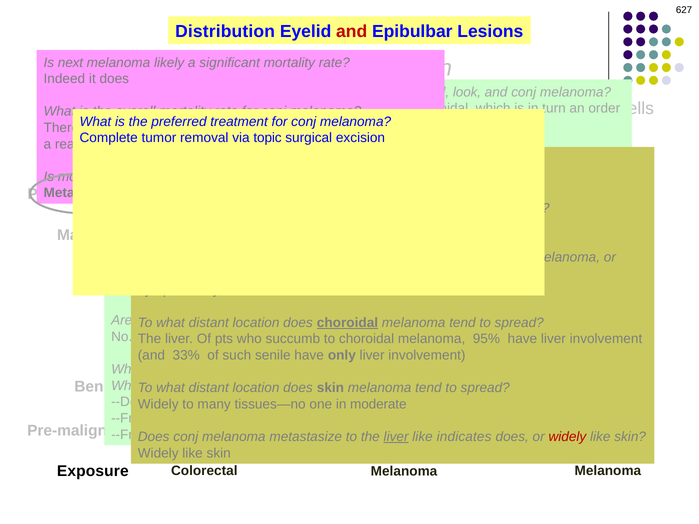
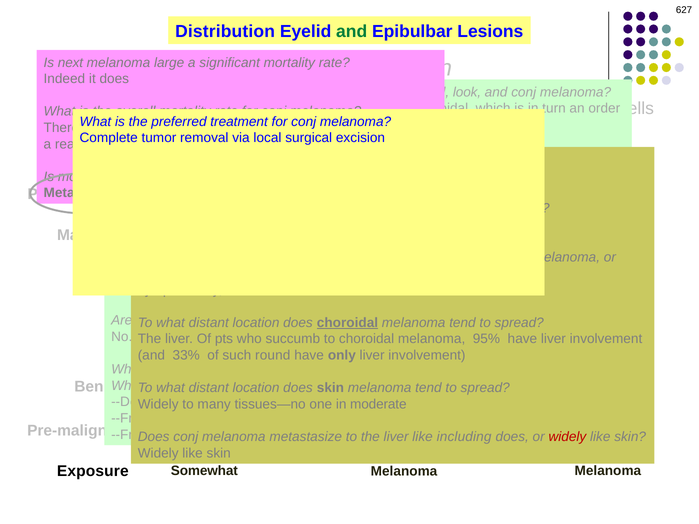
and at (352, 31) colour: red -> green
likely: likely -> large
via topic: topic -> local
senile: senile -> round
liver at (396, 437) underline: present -> none
indicates: indicates -> including
Colorectal: Colorectal -> Somewhat
